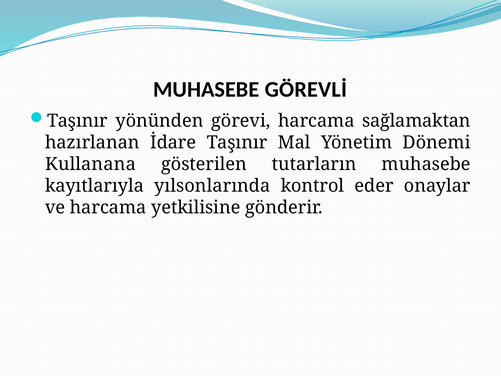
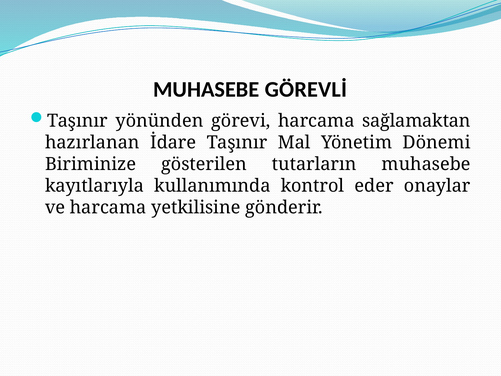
Kullanana: Kullanana -> Biriminize
yılsonlarında: yılsonlarında -> kullanımında
